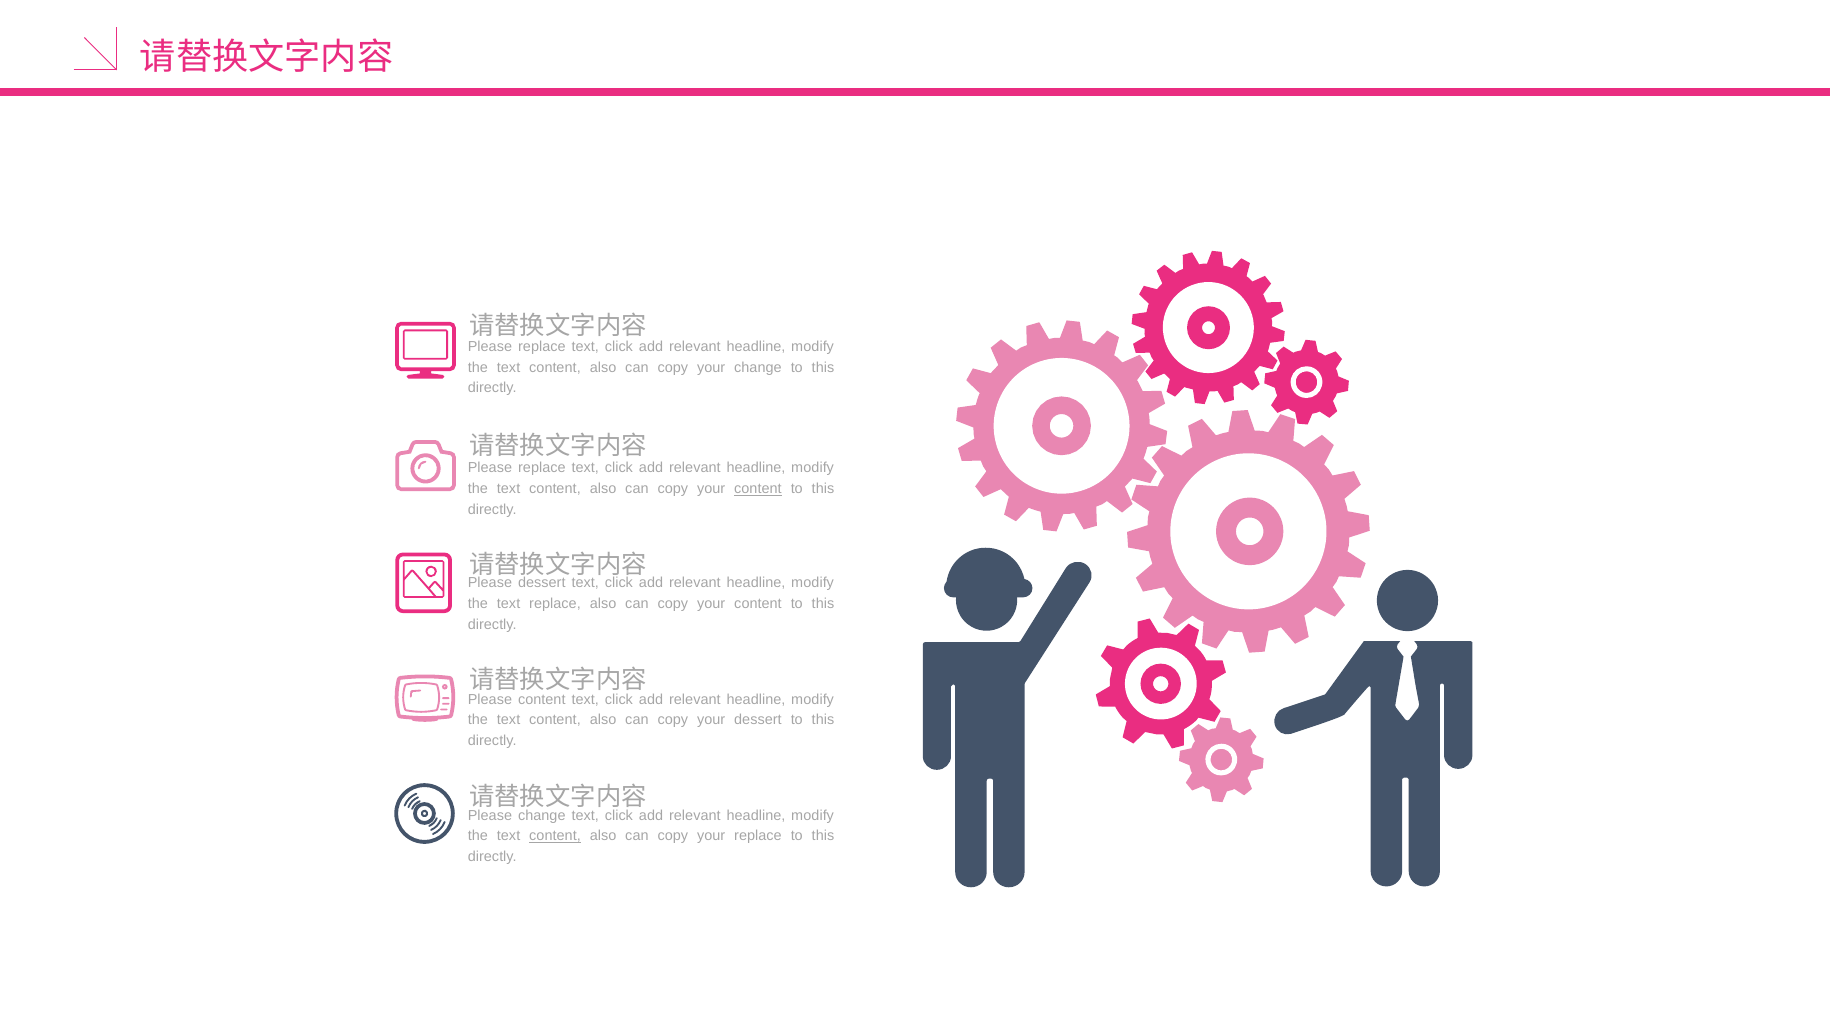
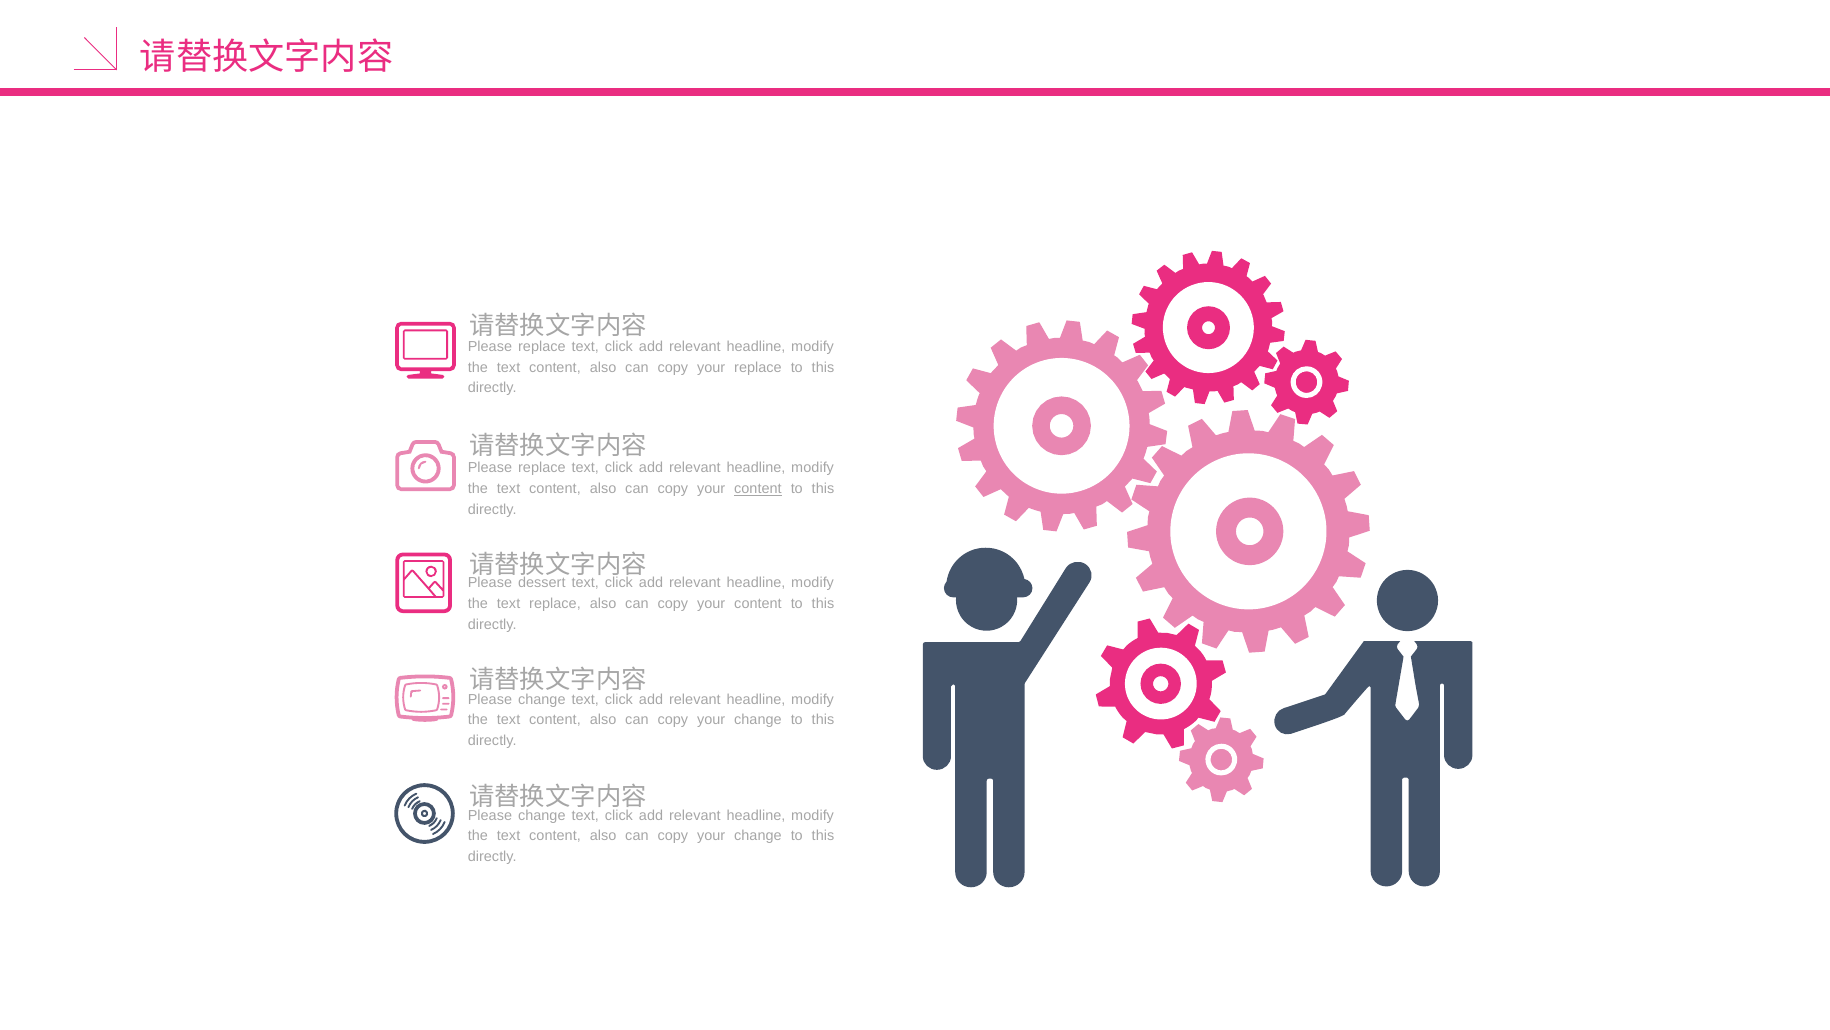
your change: change -> replace
content at (542, 699): content -> change
dessert at (758, 720): dessert -> change
content at (555, 836) underline: present -> none
replace at (758, 836): replace -> change
